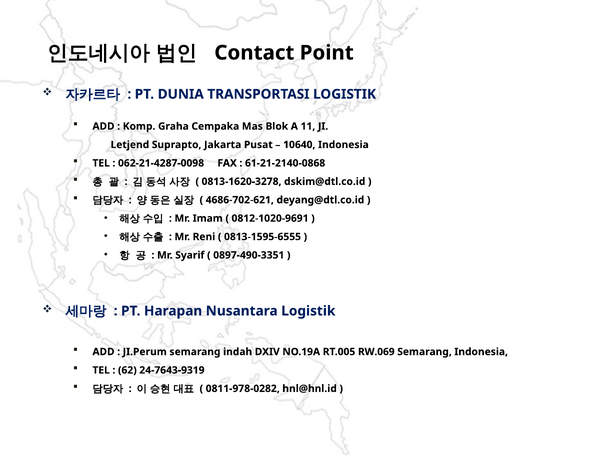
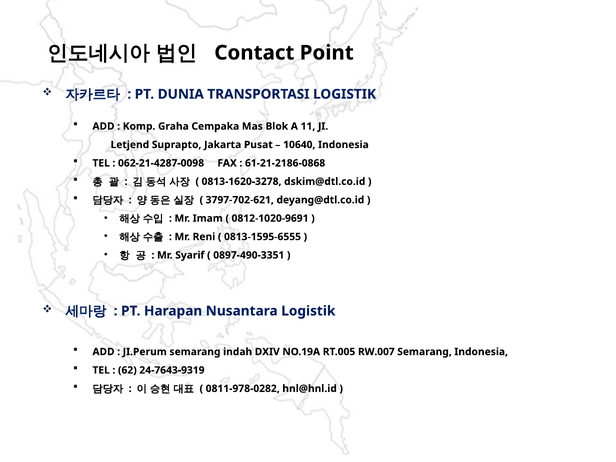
61-21-2140-0868: 61-21-2140-0868 -> 61-21-2186-0868
4686-702-621: 4686-702-621 -> 3797-702-621
RW.069: RW.069 -> RW.007
